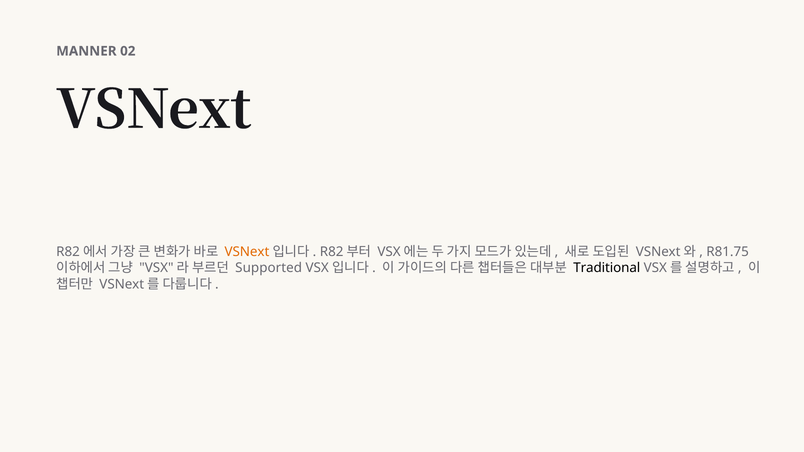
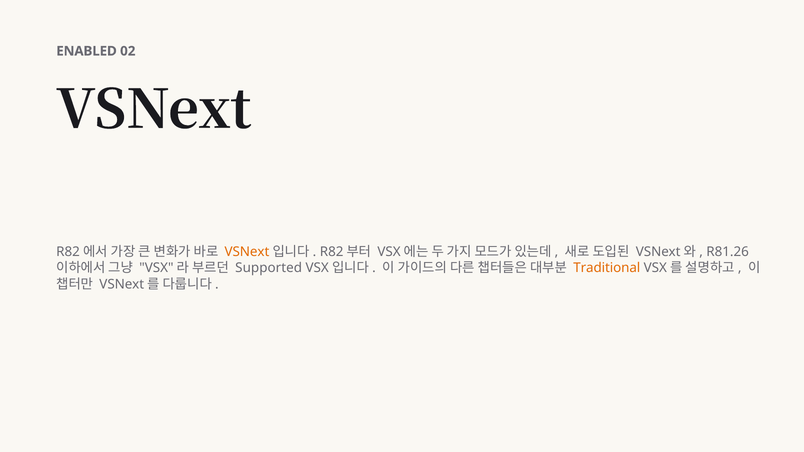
MANNER: MANNER -> ENABLED
R81.75: R81.75 -> R81.26
Traditional colour: black -> orange
